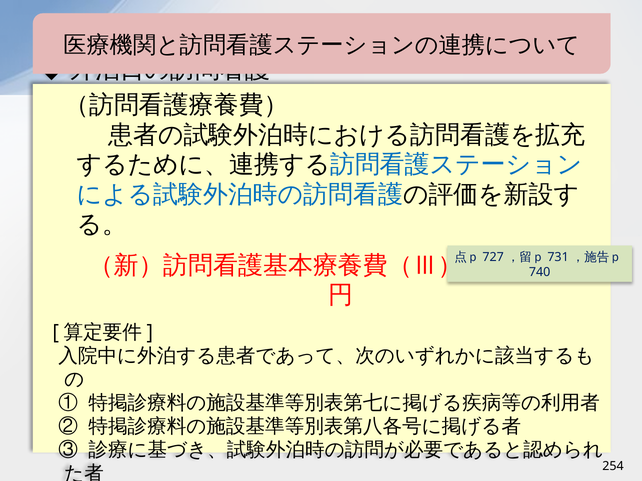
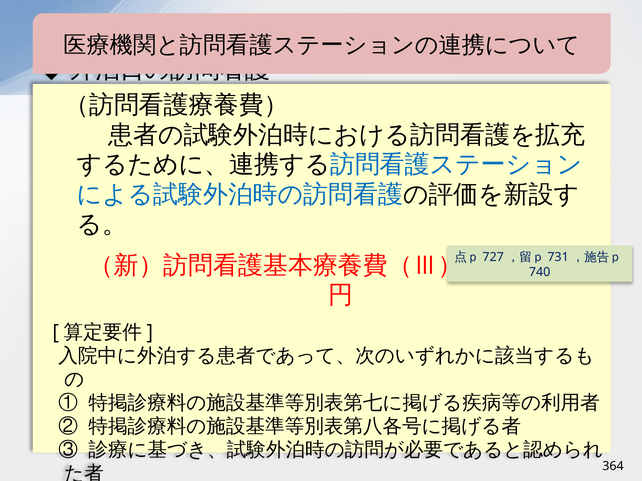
254: 254 -> 364
